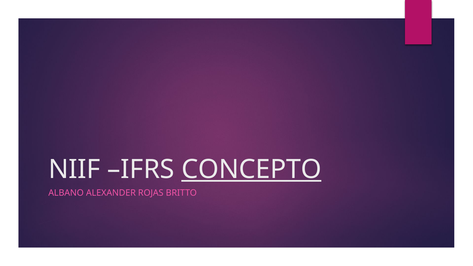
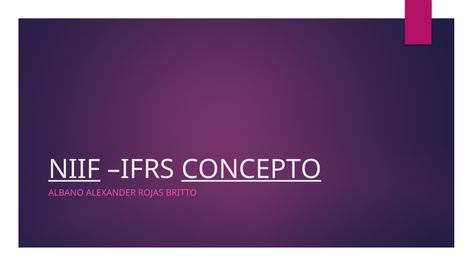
NIIF underline: none -> present
